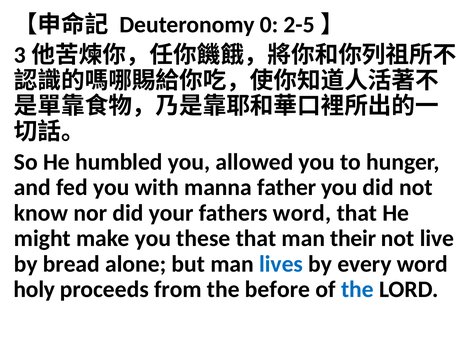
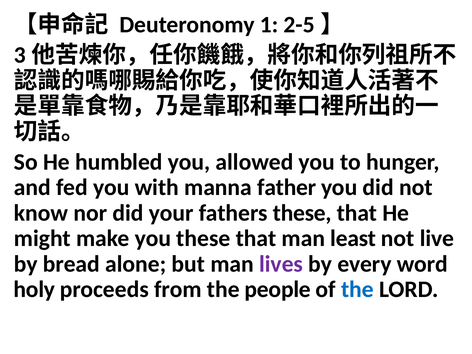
0: 0 -> 1
fathers word: word -> these
their: their -> least
lives colour: blue -> purple
before: before -> people
